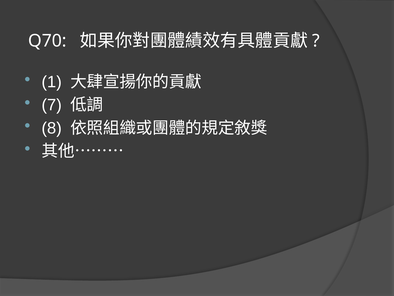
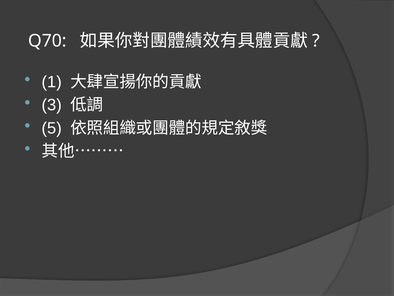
7: 7 -> 3
8: 8 -> 5
